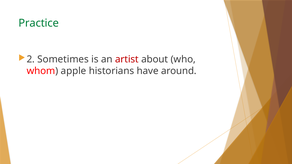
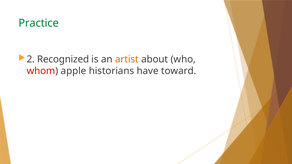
Sometimes: Sometimes -> Recognized
artist colour: red -> orange
around: around -> toward
